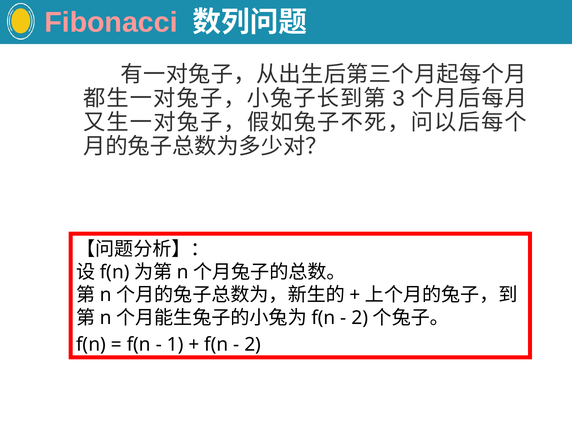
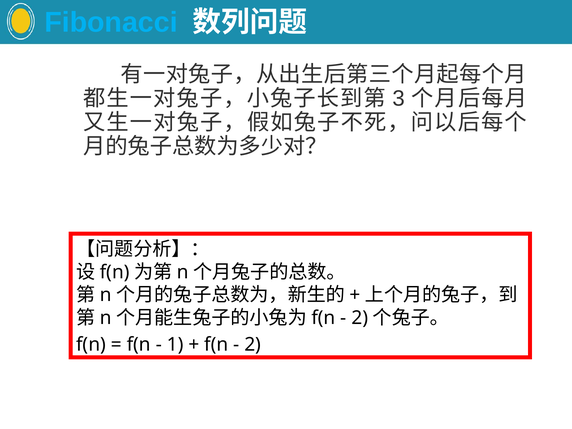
Fibonacci colour: pink -> light blue
